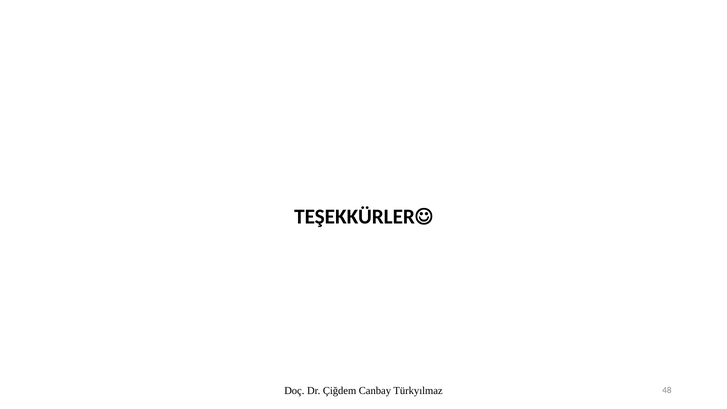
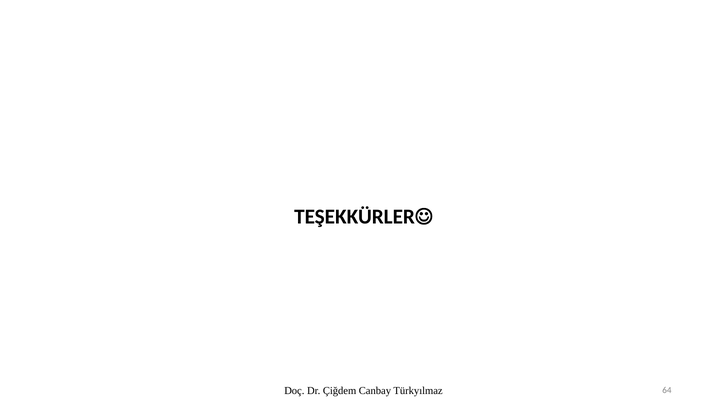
48: 48 -> 64
